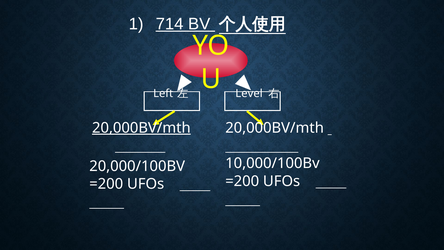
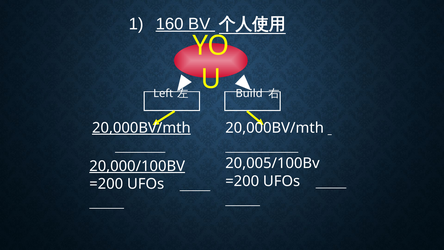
714: 714 -> 160
Level: Level -> Build
10,000/100Bv: 10,000/100Bv -> 20,005/100Bv
20,000/100BV underline: none -> present
